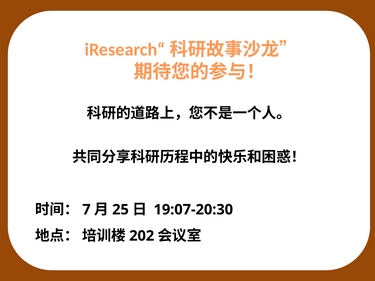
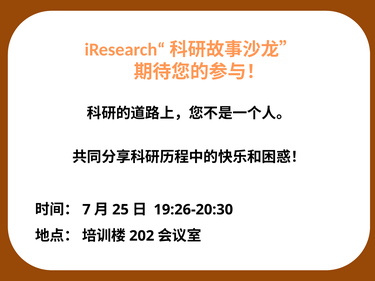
19:07-20:30: 19:07-20:30 -> 19:26-20:30
